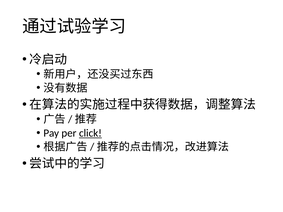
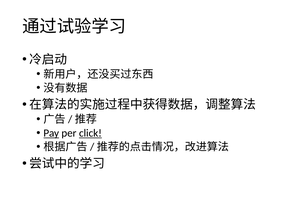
Pay underline: none -> present
